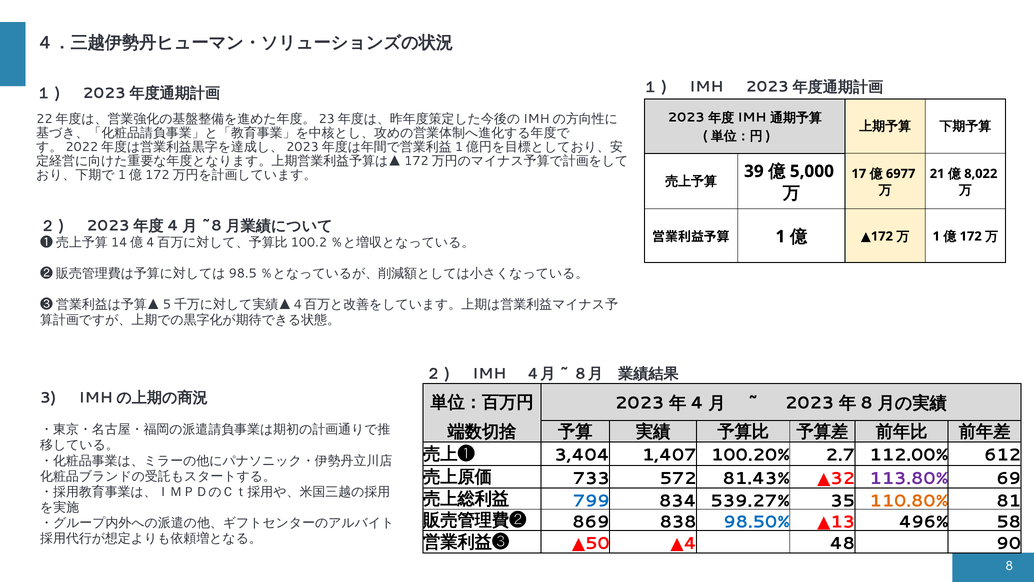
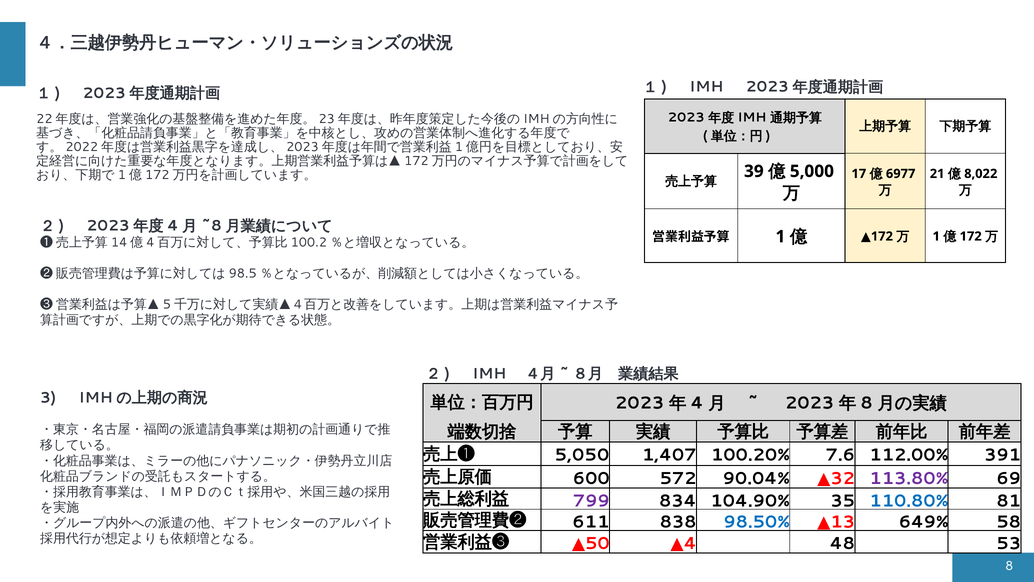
3,404: 3,404 -> 5,050
2.7: 2.7 -> 7.6
612: 612 -> 391
733: 733 -> 600
81.43%: 81.43% -> 90.04%
799 colour: blue -> purple
539.27%: 539.27% -> 104.90%
110.80% colour: orange -> blue
869: 869 -> 611
496%: 496% -> 649%
90: 90 -> 53
